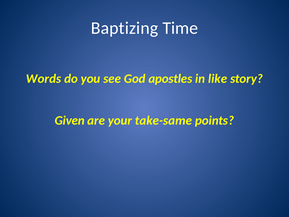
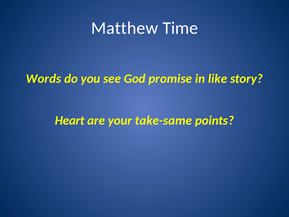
Baptizing: Baptizing -> Matthew
apostles: apostles -> promise
Given: Given -> Heart
